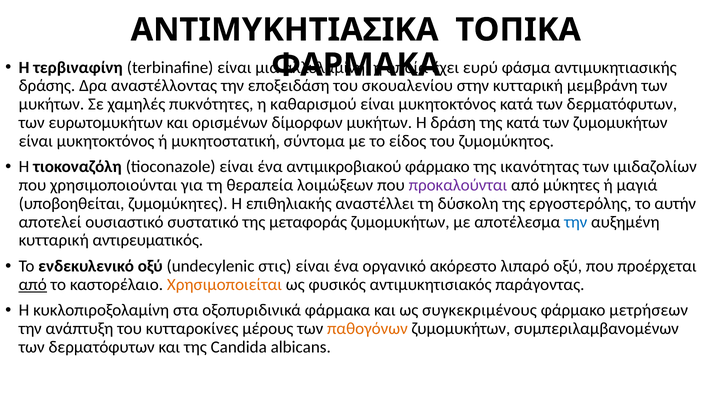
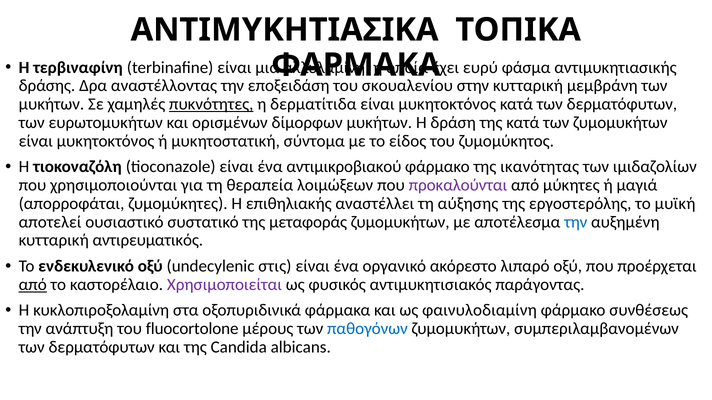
πυκνότητες underline: none -> present
καθαρισμού: καθαρισμού -> δερματίτιδα
υποβοηθείται: υποβοηθείται -> απορροφάται
δύσκολη: δύσκολη -> αύξησης
αυτήν: αυτήν -> μυϊκή
Χρησιμοποιείται colour: orange -> purple
συγκεκριμένους: συγκεκριμένους -> φαινυλοδιαμίνη
μετρήσεων: μετρήσεων -> συνθέσεως
κυτταροκίνες: κυτταροκίνες -> fluocortolone
παθογόνων colour: orange -> blue
